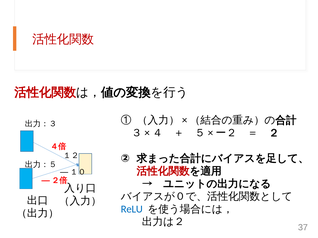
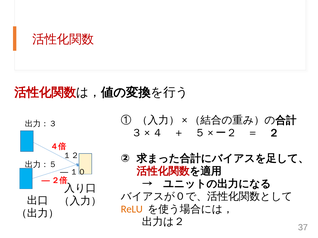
ReLU colour: blue -> orange
